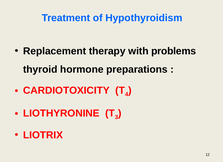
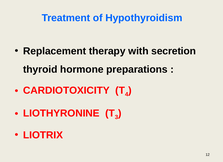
problems: problems -> secretion
